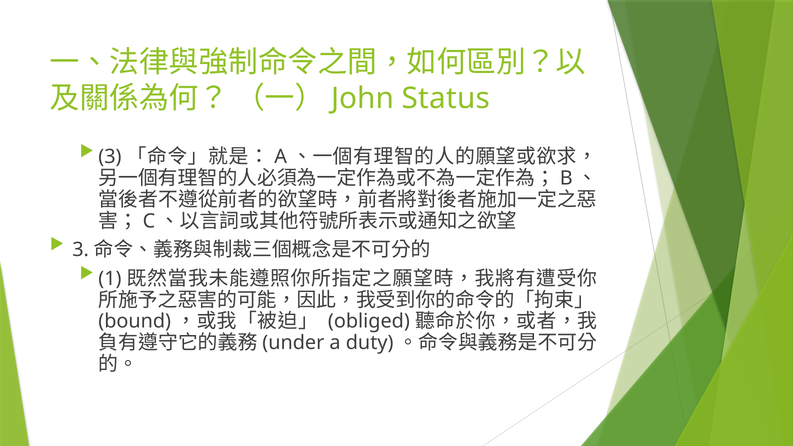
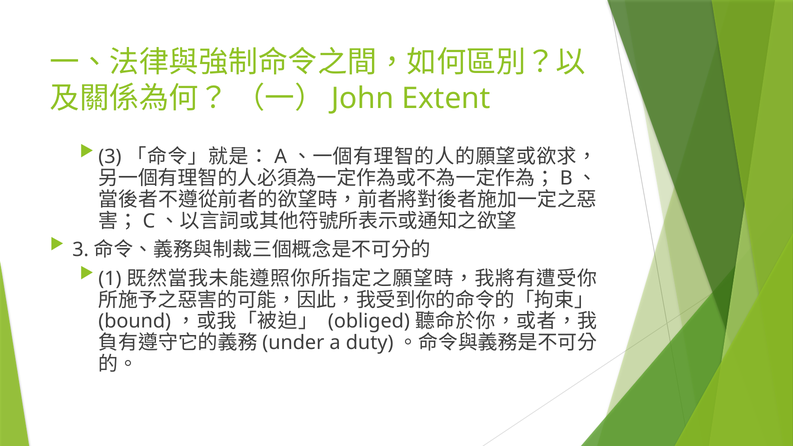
Status: Status -> Extent
